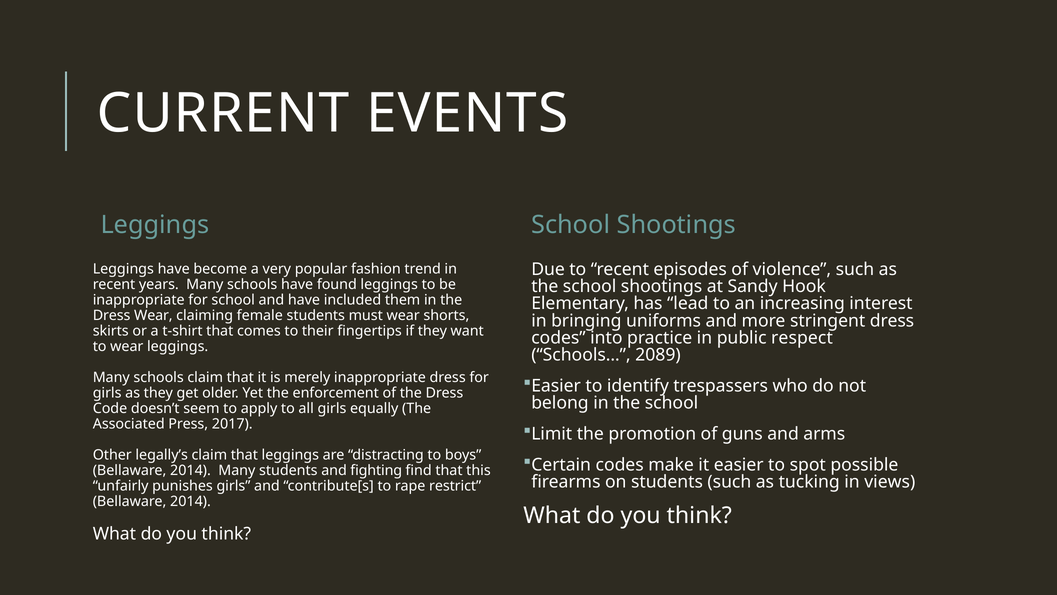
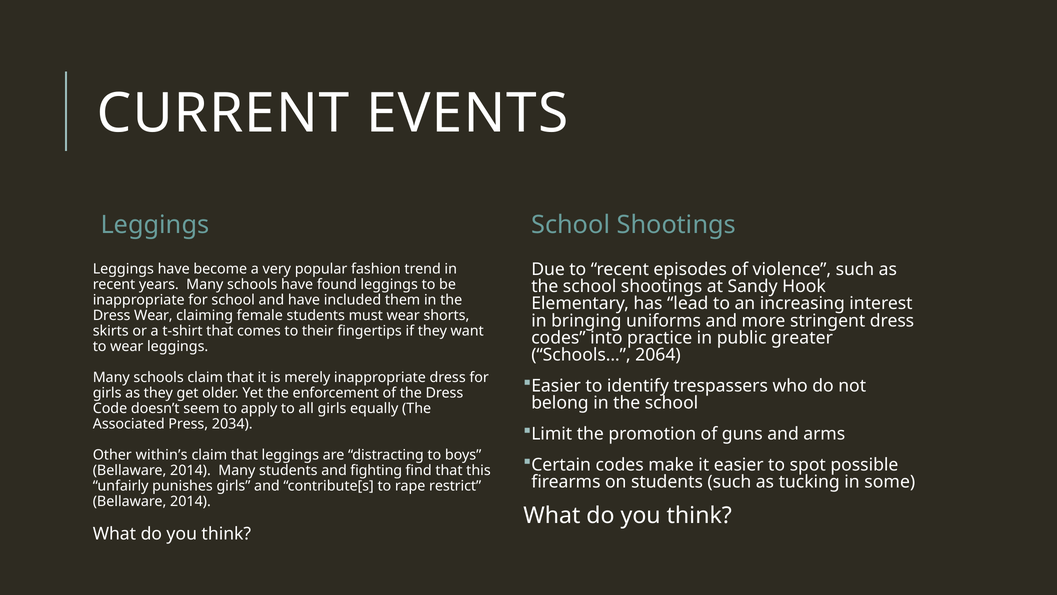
respect: respect -> greater
2089: 2089 -> 2064
2017: 2017 -> 2034
legally’s: legally’s -> within’s
views: views -> some
